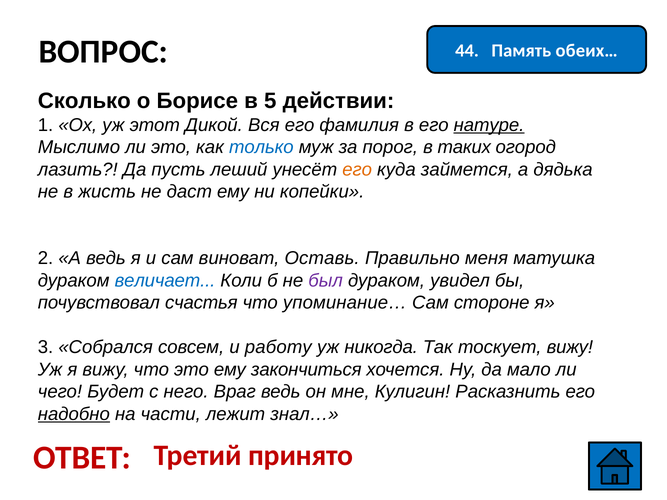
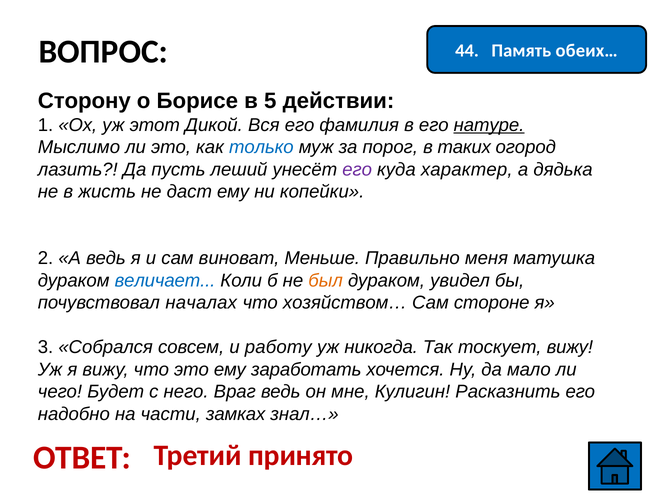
Сколько: Сколько -> Сторону
его at (357, 170) colour: orange -> purple
займется: займется -> характер
Оставь: Оставь -> Меньше
был colour: purple -> orange
счастья: счастья -> началах
упоминание…: упоминание… -> хозяйством…
закончиться: закончиться -> заработать
надобно underline: present -> none
лежит: лежит -> замках
